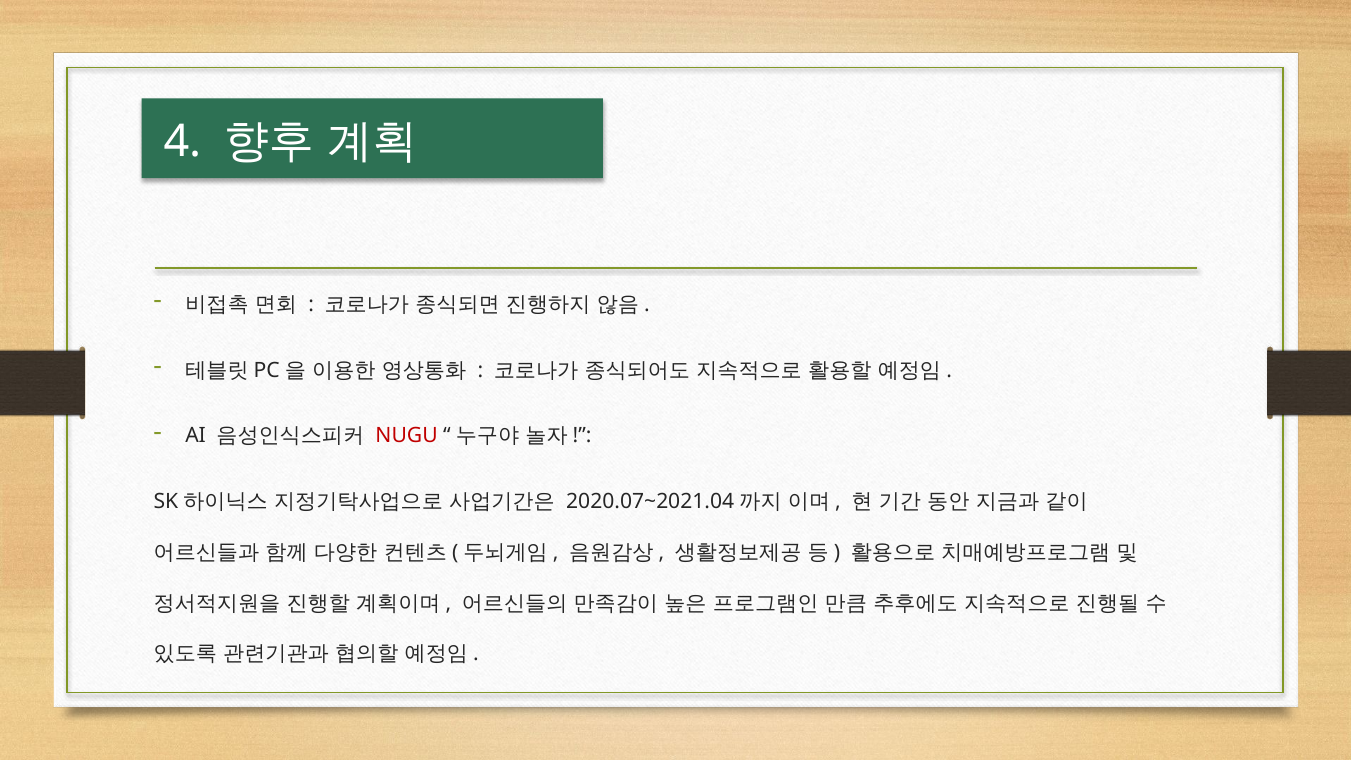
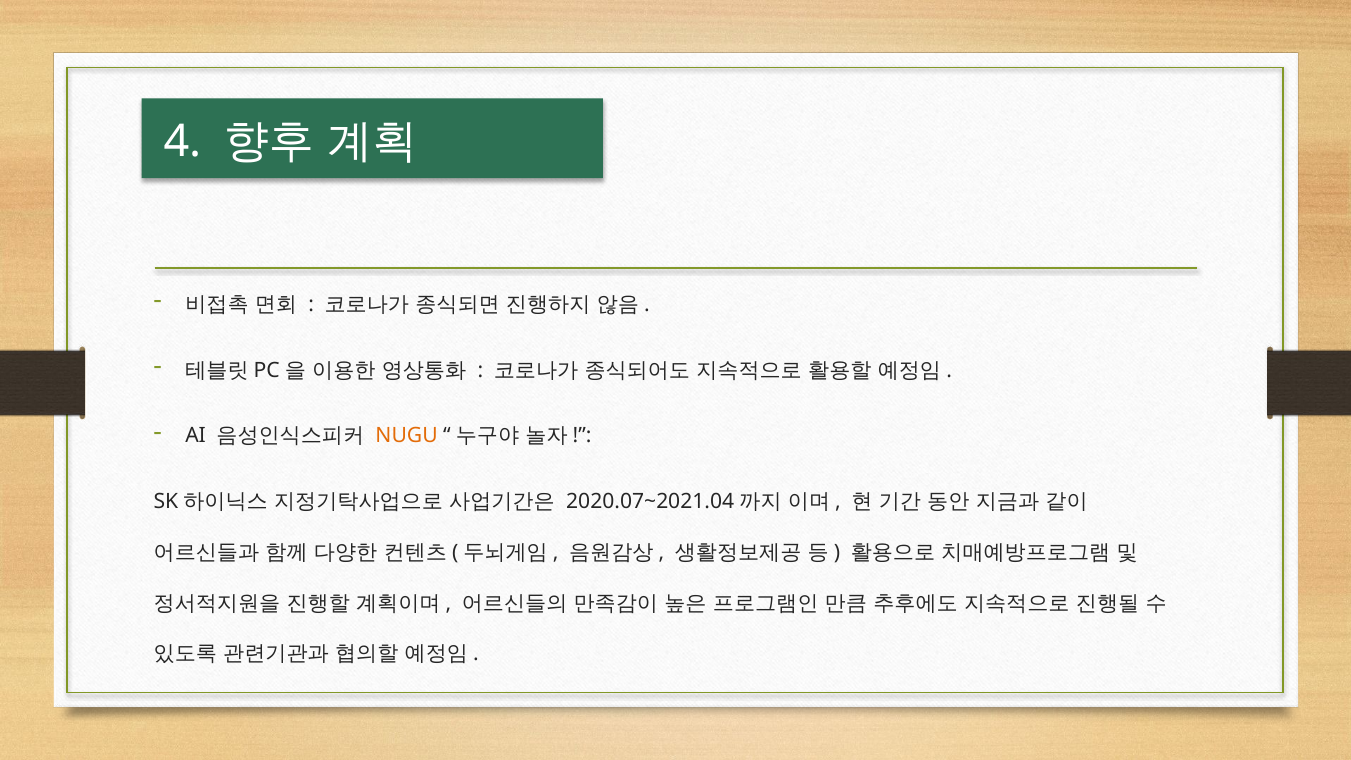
NUGU colour: red -> orange
